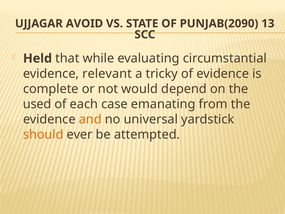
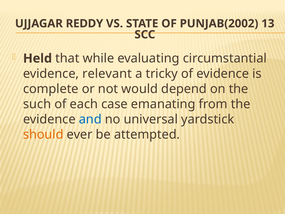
AVOID: AVOID -> REDDY
PUNJAB(2090: PUNJAB(2090 -> PUNJAB(2002
used: used -> such
and colour: orange -> blue
